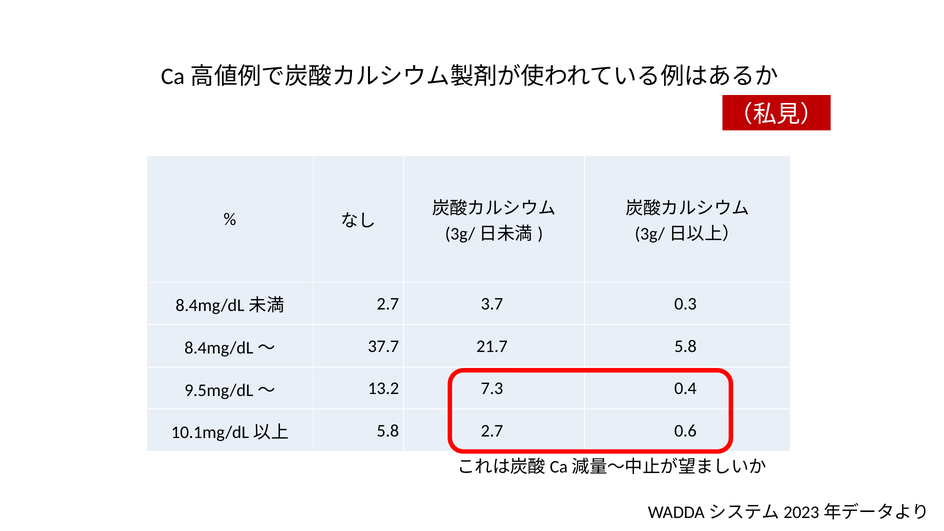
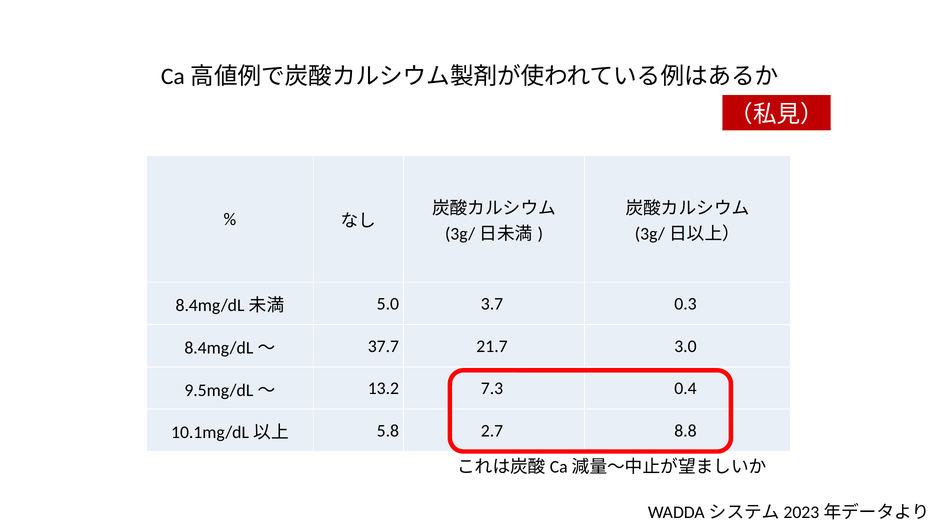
2.7 at (388, 304): 2.7 -> 5.0
21.7 5.8: 5.8 -> 3.0
0.6: 0.6 -> 8.8
